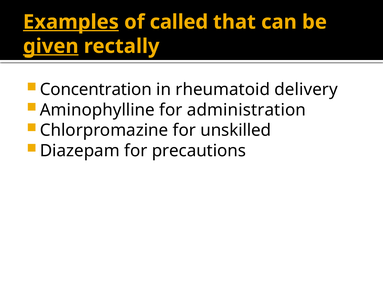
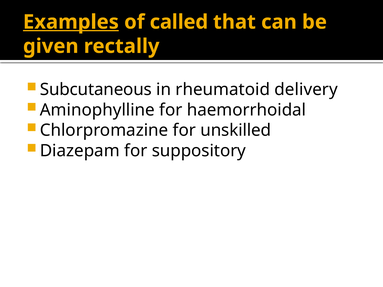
given underline: present -> none
Concentration: Concentration -> Subcutaneous
administration: administration -> haemorrhoidal
precautions: precautions -> suppository
